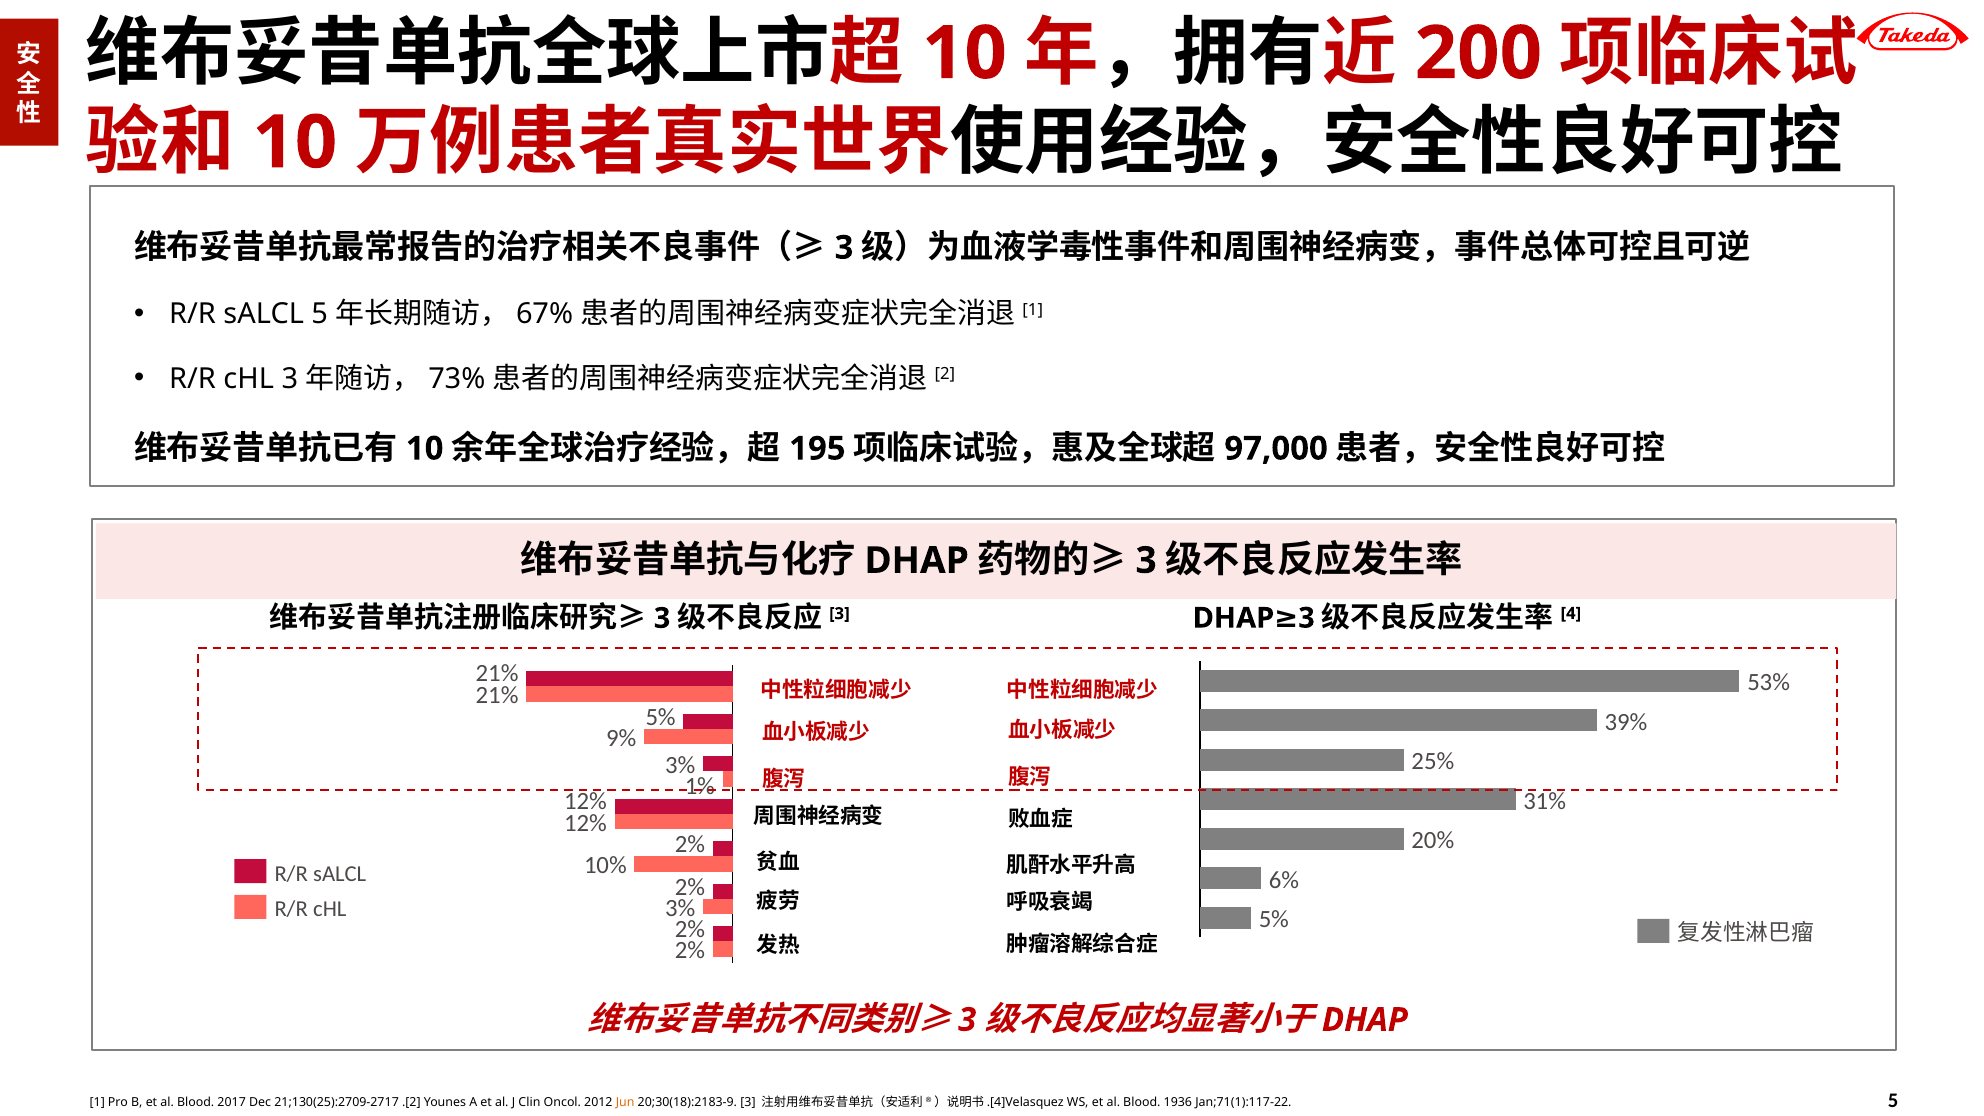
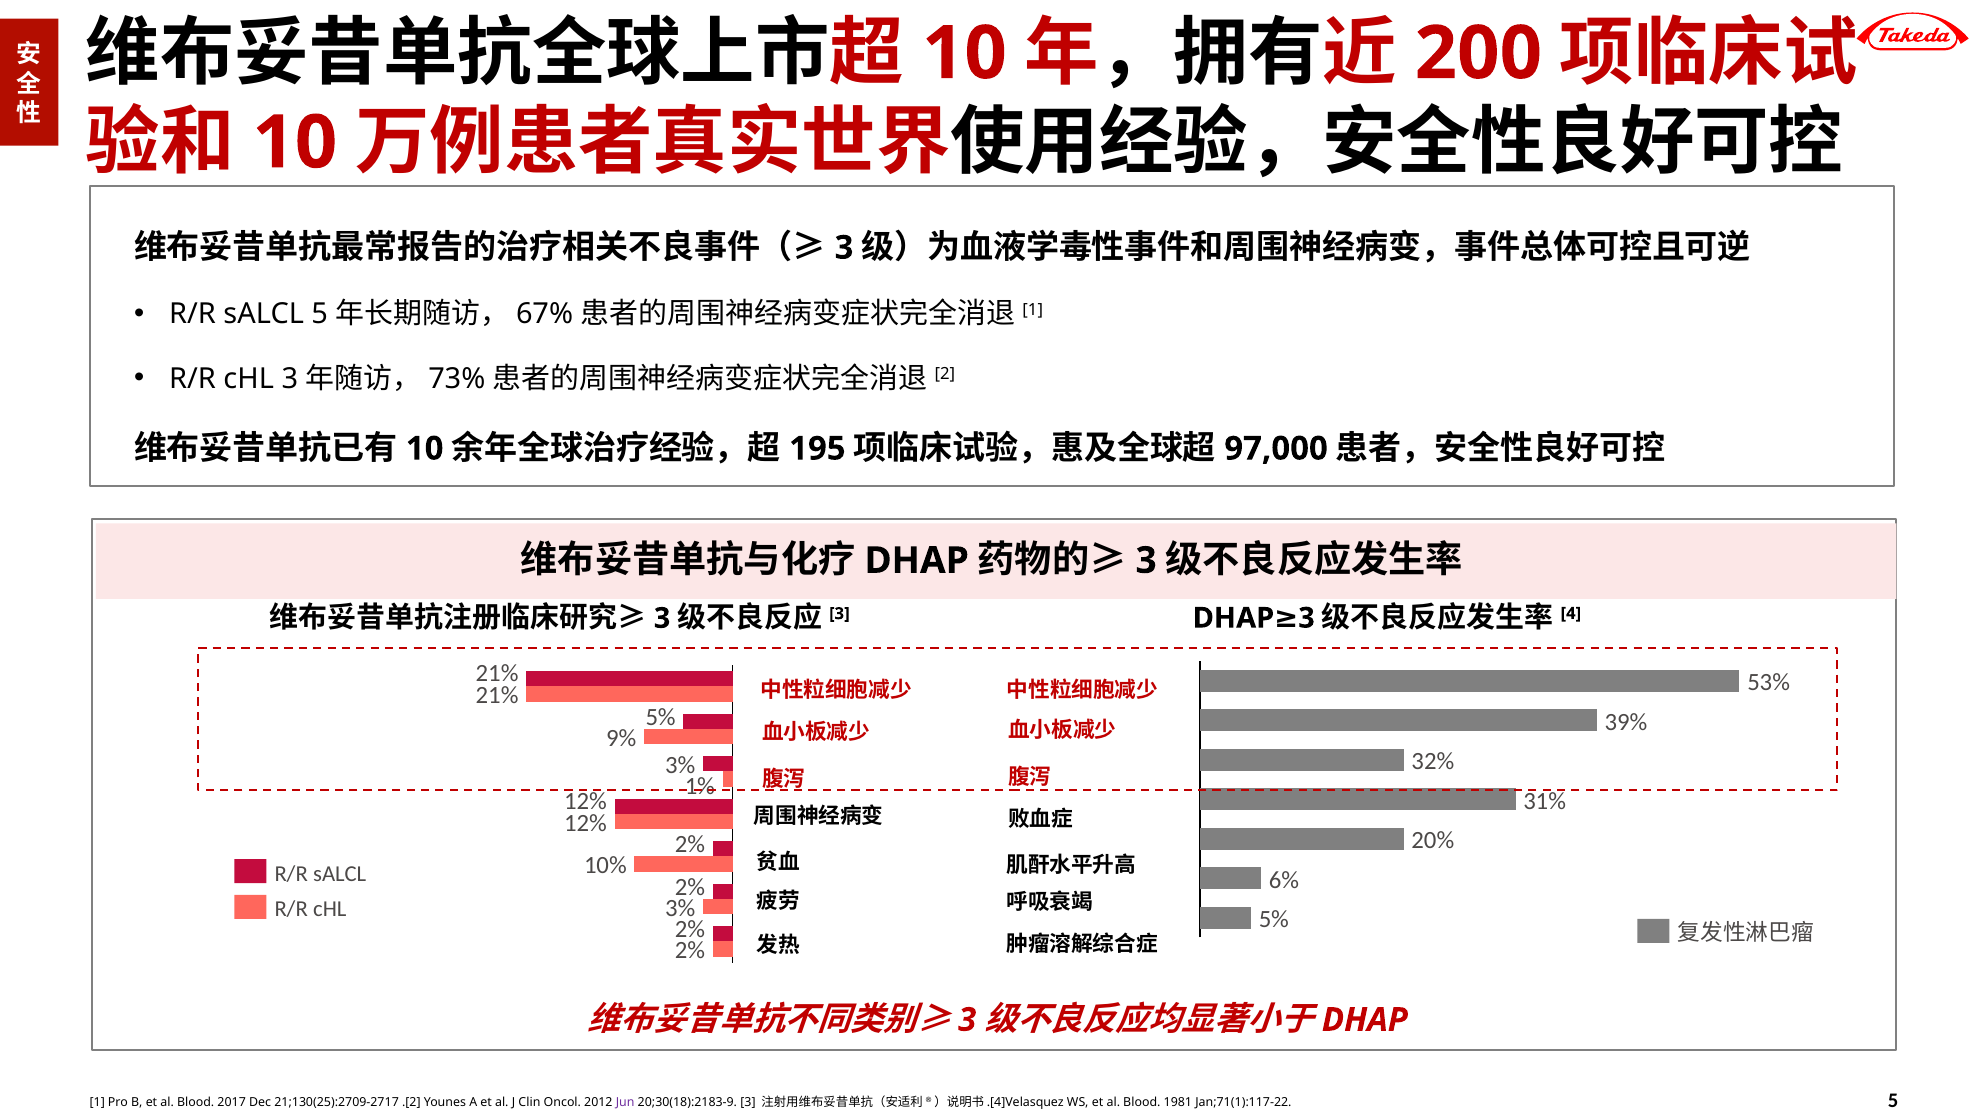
25%: 25% -> 32%
Jun colour: orange -> purple
1936: 1936 -> 1981
